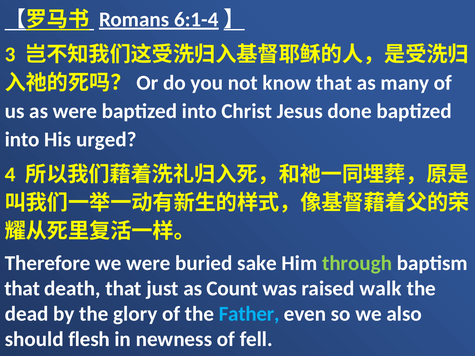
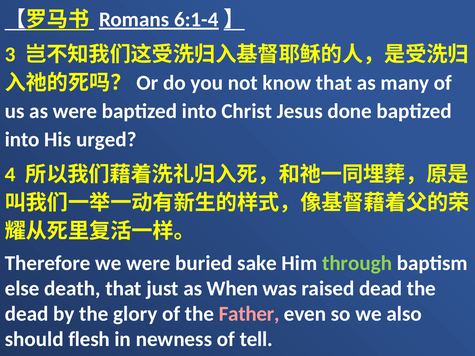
that at (22, 289): that -> else
Count: Count -> When
raised walk: walk -> dead
Father colour: light blue -> pink
fell: fell -> tell
